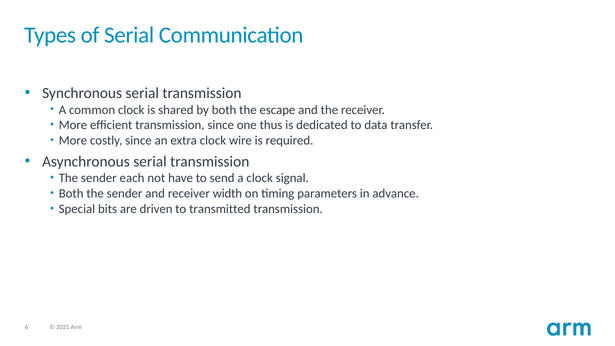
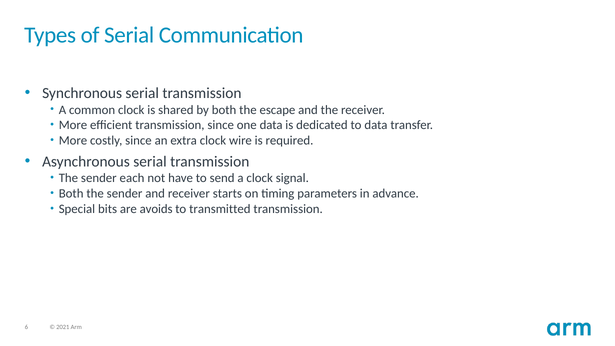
one thus: thus -> data
width: width -> starts
driven: driven -> avoids
